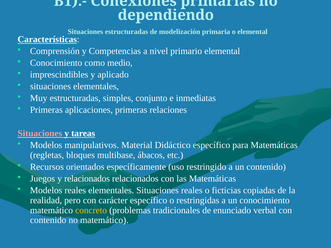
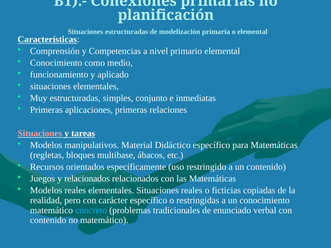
dependiendo: dependiendo -> planificación
imprescindibles: imprescindibles -> funcionamiento
concreto colour: yellow -> light blue
